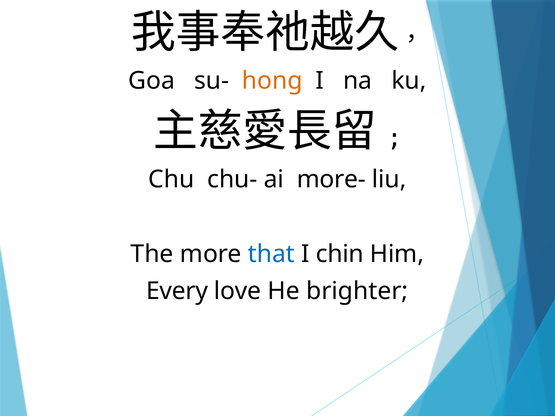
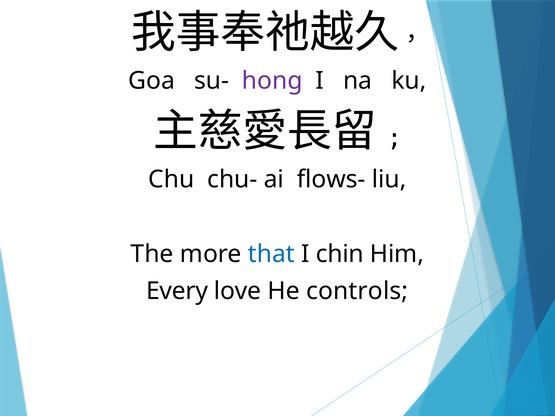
hong colour: orange -> purple
more-: more- -> flows-
brighter: brighter -> controls
